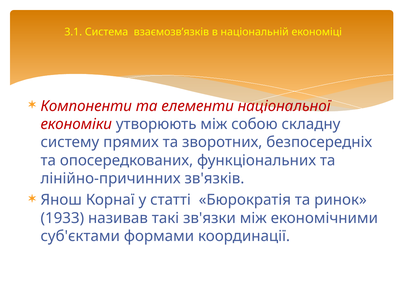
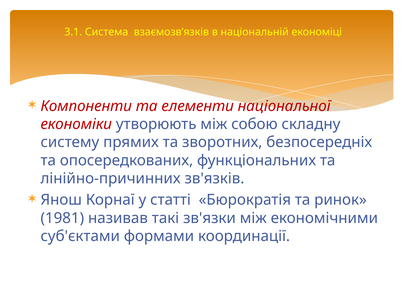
1933: 1933 -> 1981
